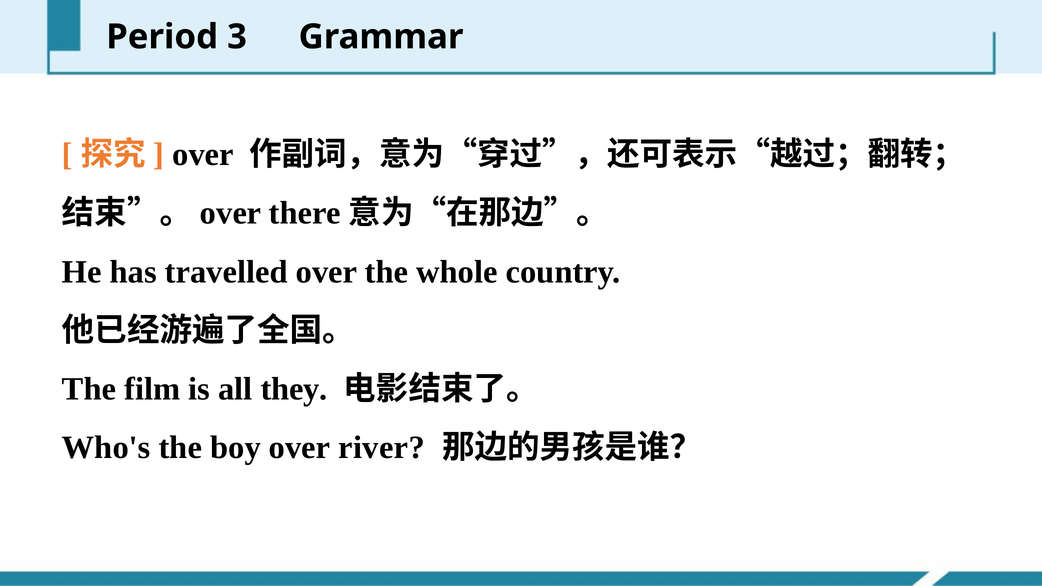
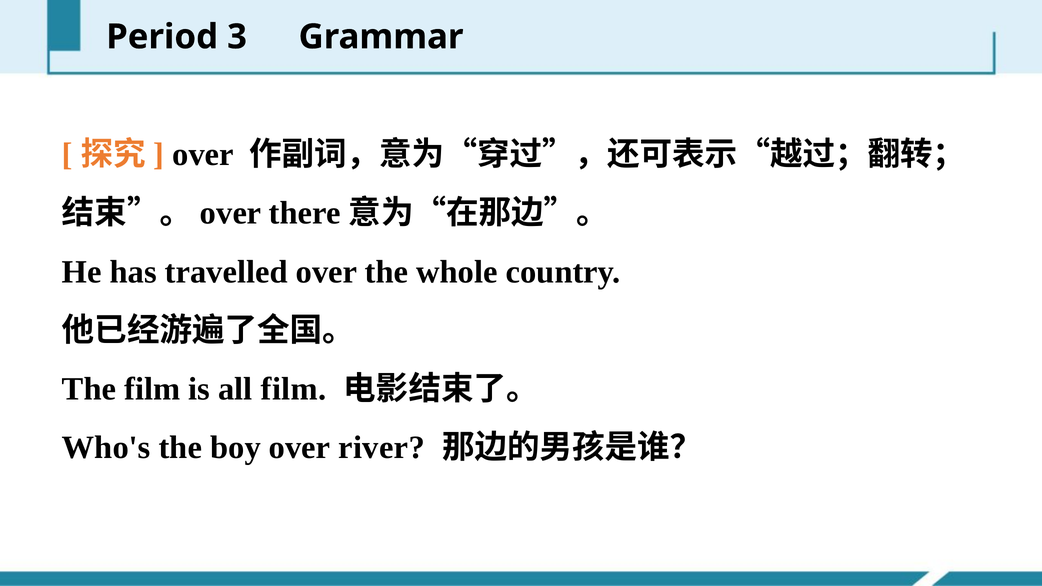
all they: they -> film
